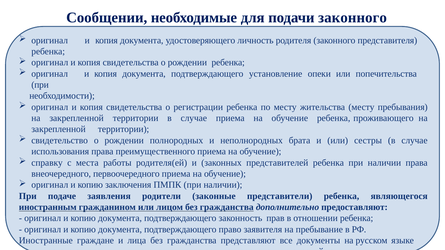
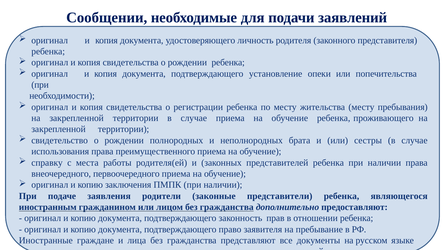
подачи законного: законного -> заявлений
